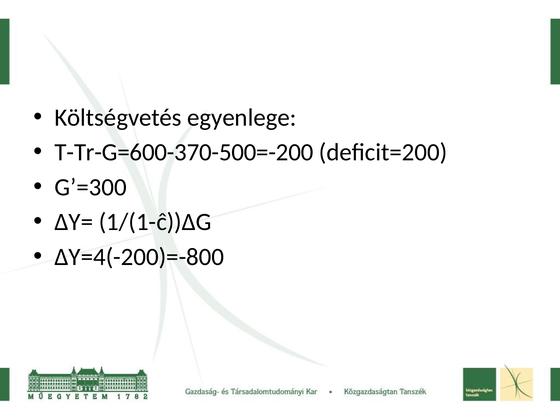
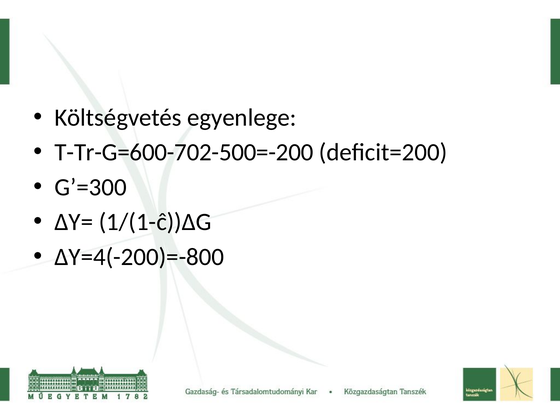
T-Tr-G=600-370-500=-200: T-Tr-G=600-370-500=-200 -> T-Tr-G=600-702-500=-200
